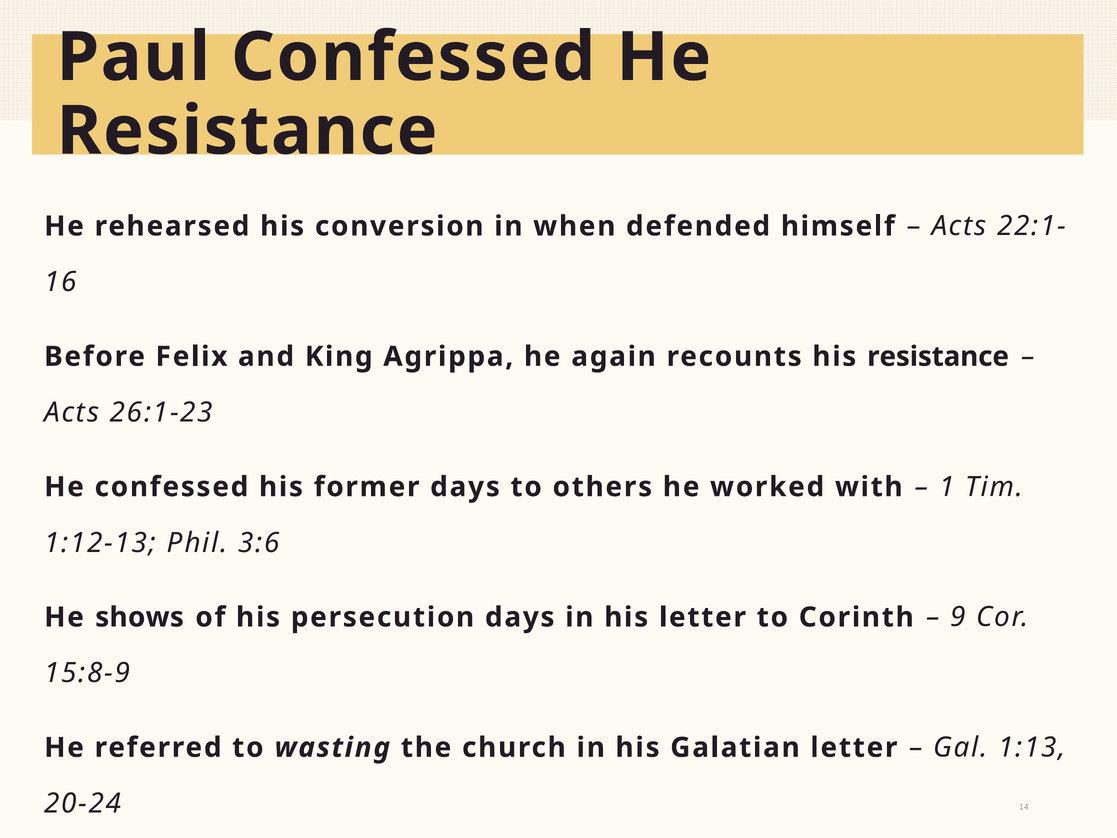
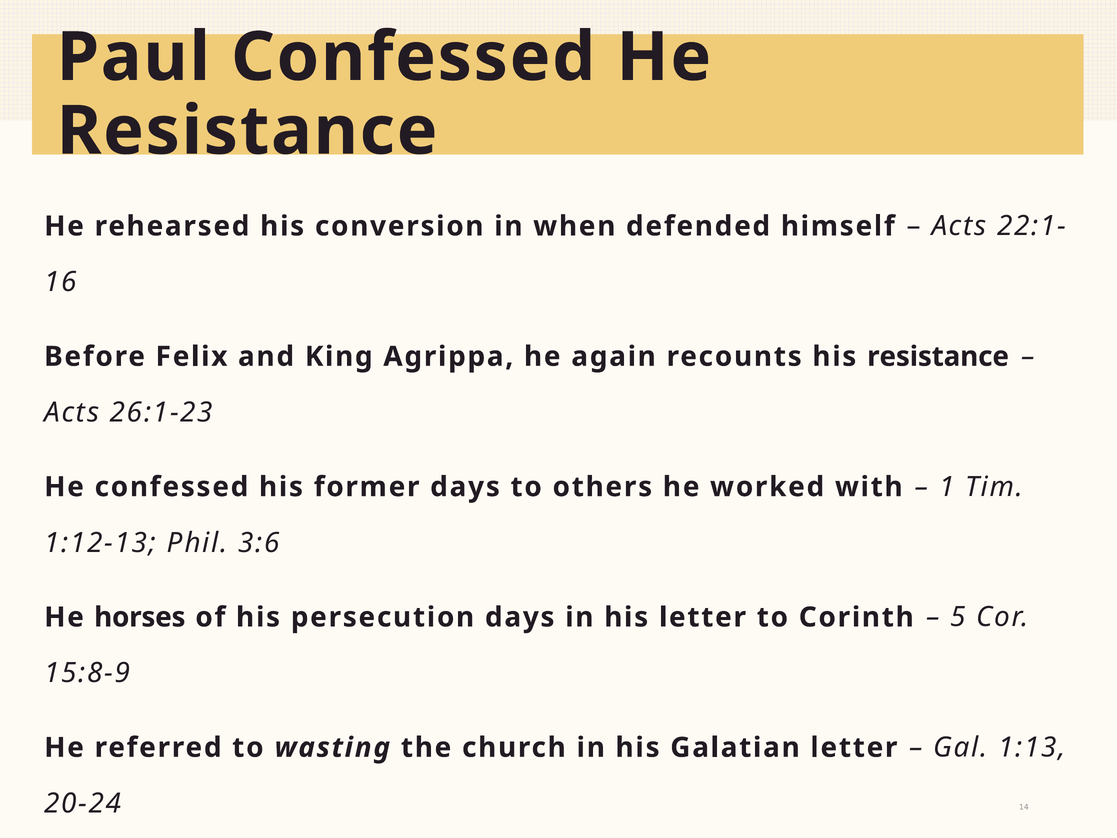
shows: shows -> horses
9: 9 -> 5
